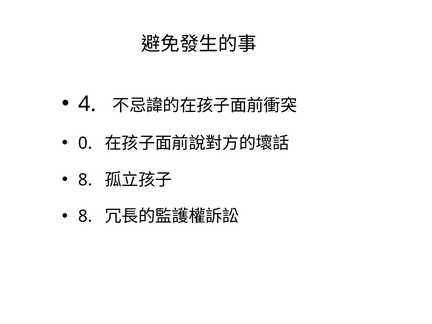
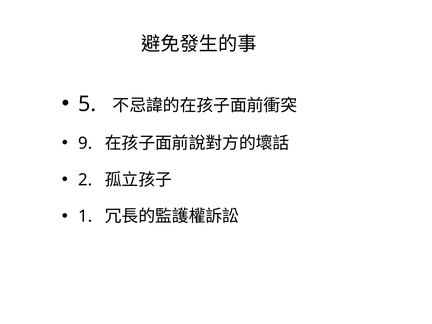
4: 4 -> 5
0: 0 -> 9
8 at (85, 180): 8 -> 2
8 at (85, 216): 8 -> 1
